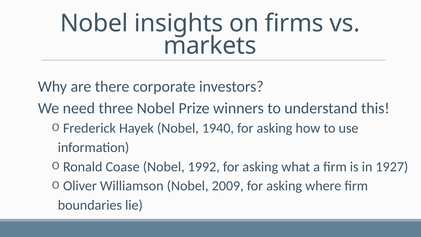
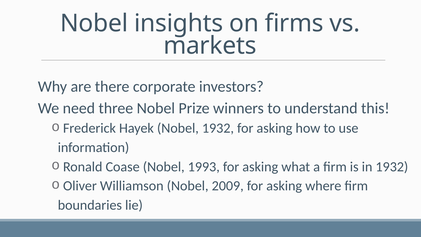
Nobel 1940: 1940 -> 1932
1992: 1992 -> 1993
in 1927: 1927 -> 1932
